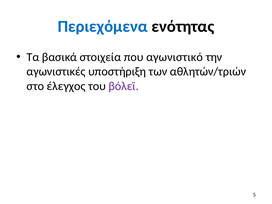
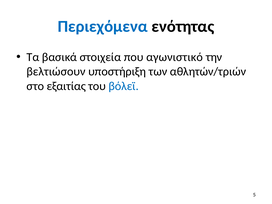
αγωνιστικές: αγωνιστικές -> βελτιώσουν
έλεγχος: έλεγχος -> εξαιτίας
βόλεϊ colour: purple -> blue
